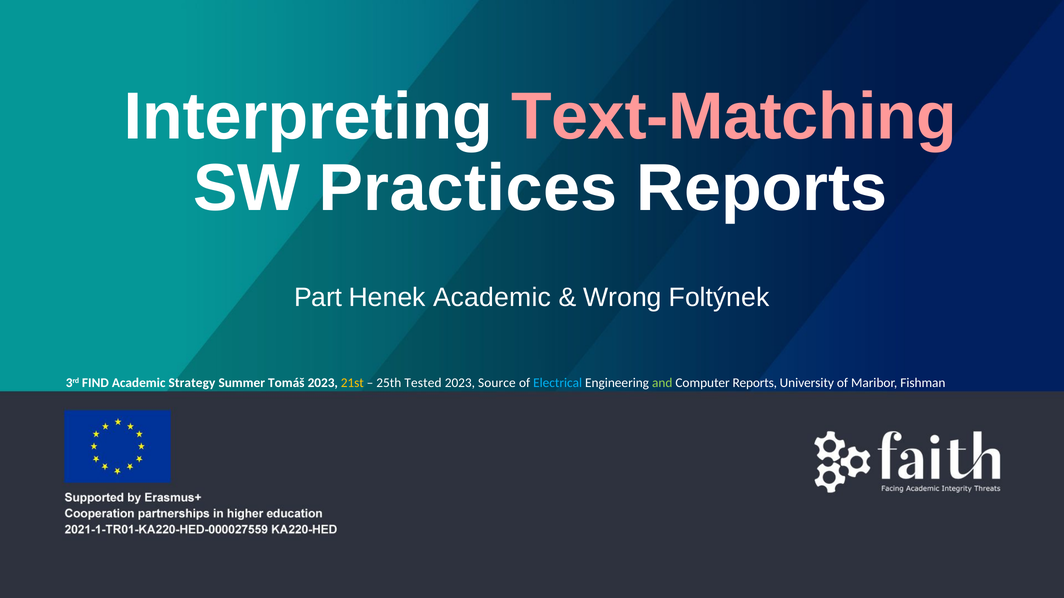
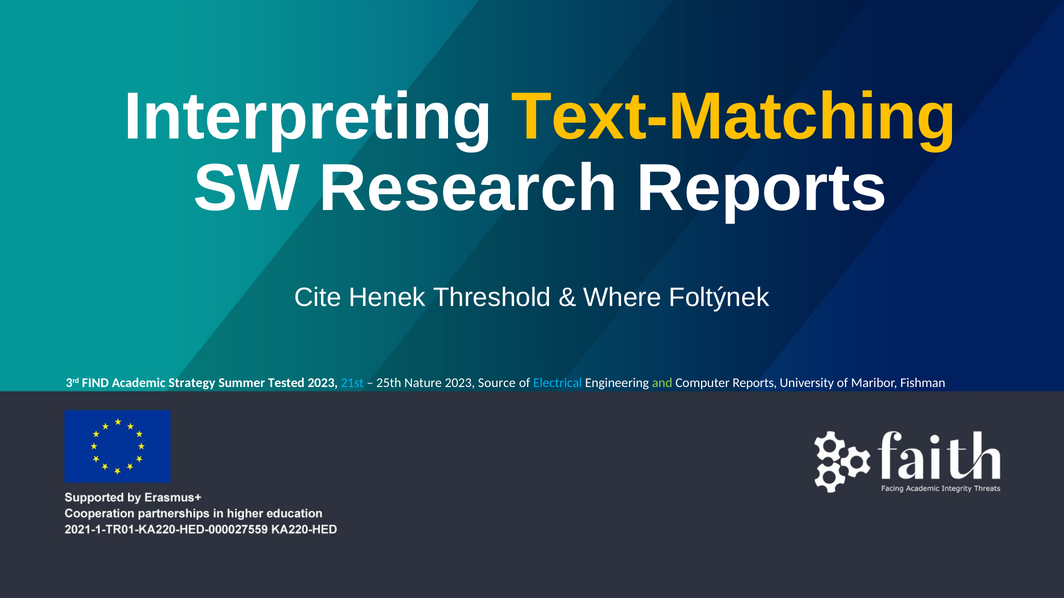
Text-Matching colour: pink -> yellow
Practices: Practices -> Research
Part: Part -> Cite
Henek Academic: Academic -> Threshold
Wrong: Wrong -> Where
Tomáš: Tomáš -> Tested
21st colour: yellow -> light blue
Tested: Tested -> Nature
